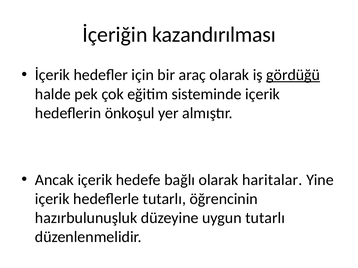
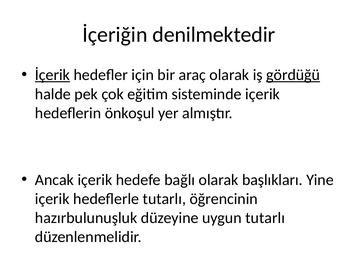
kazandırılması: kazandırılması -> denilmektedir
İçerik underline: none -> present
haritalar: haritalar -> başlıkları
